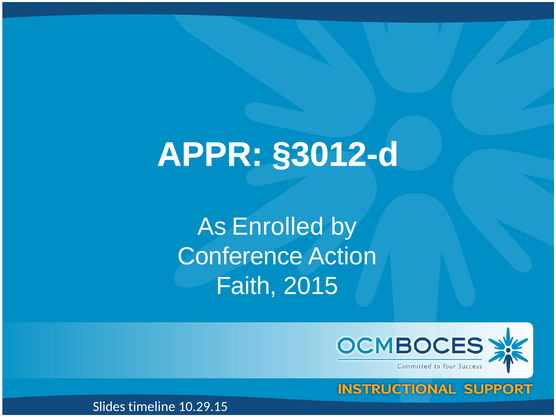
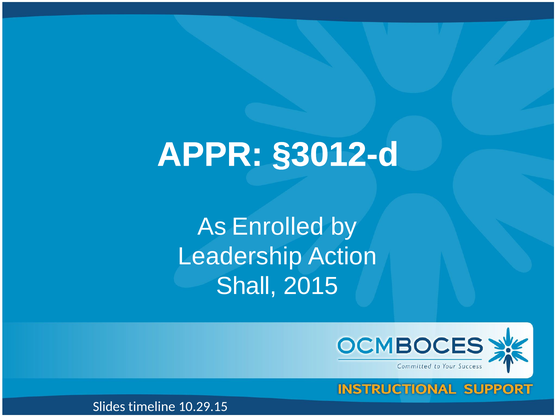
Conference: Conference -> Leadership
Faith: Faith -> Shall
